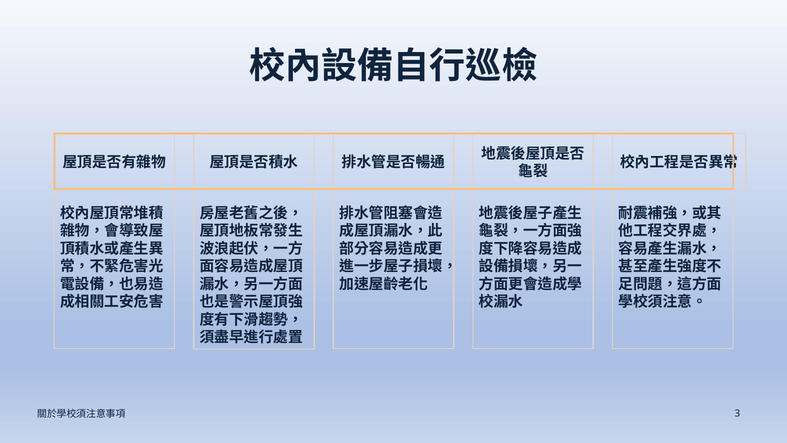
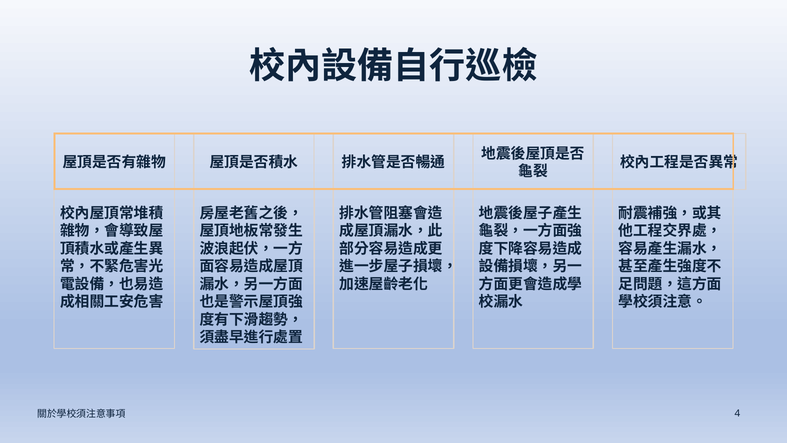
3: 3 -> 4
